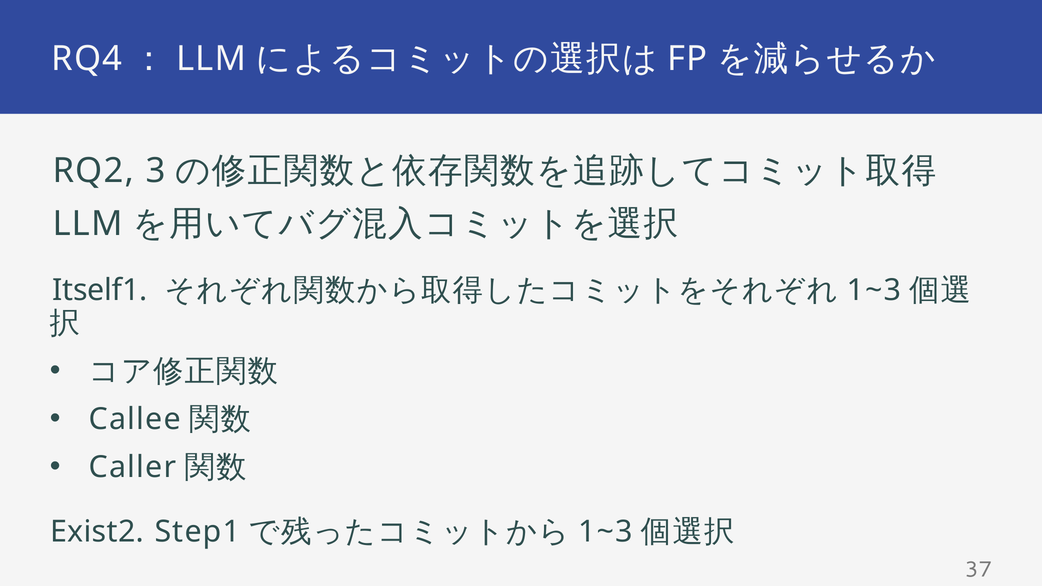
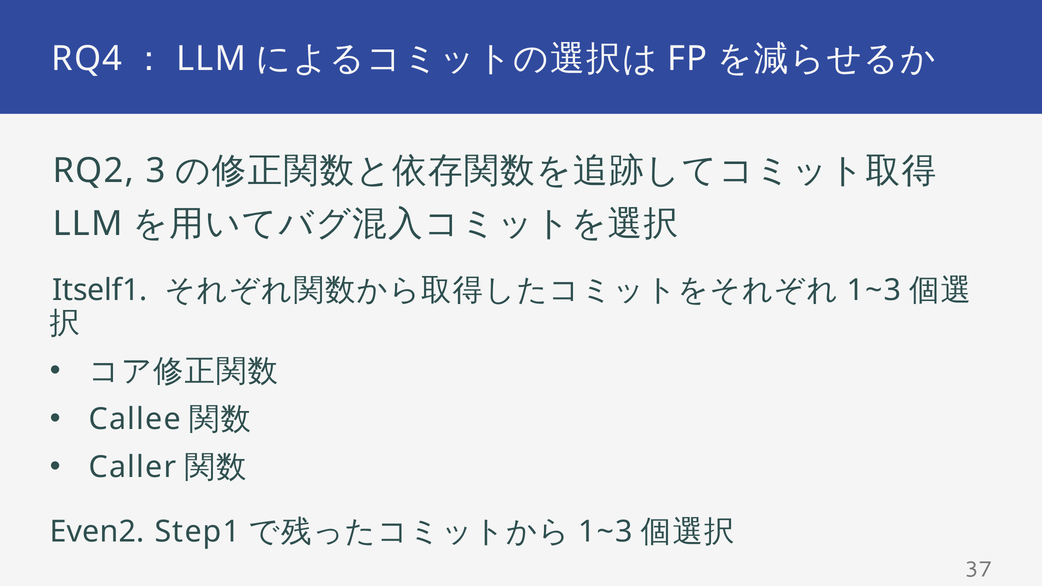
Exist2: Exist2 -> Even2
